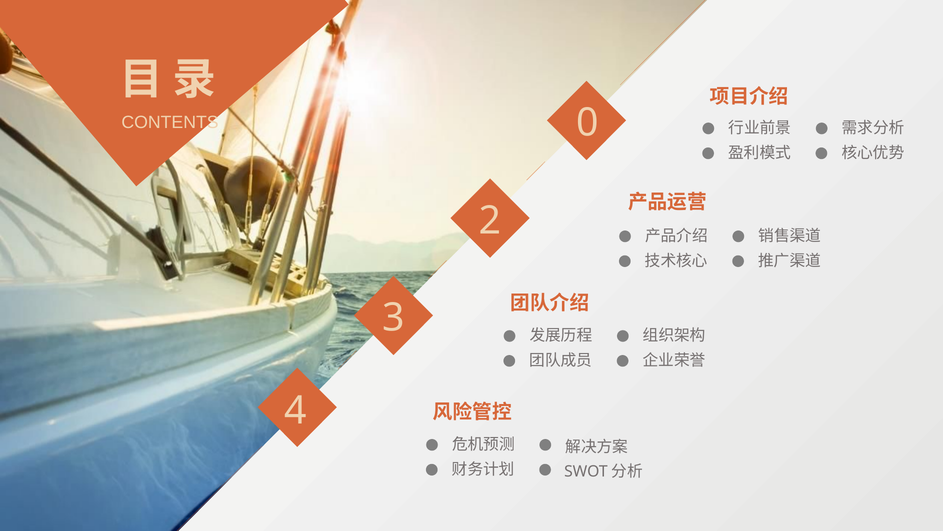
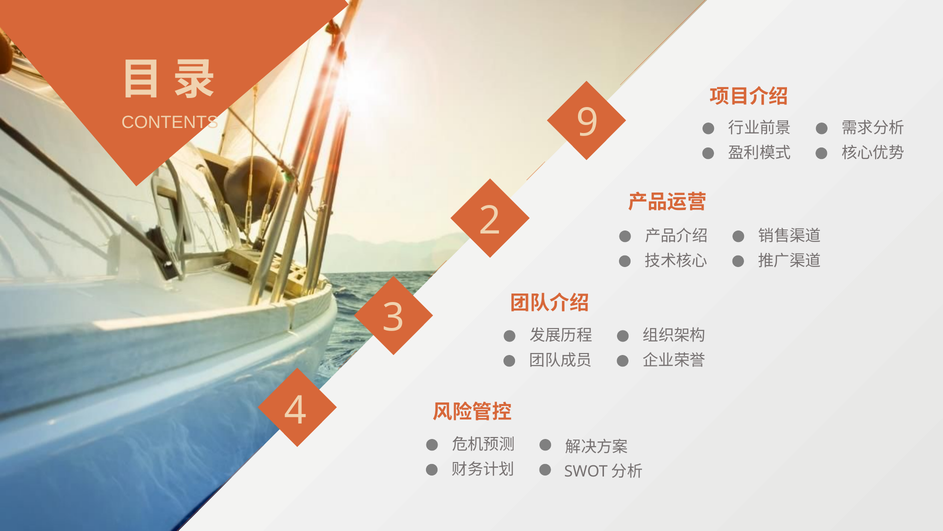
0: 0 -> 9
